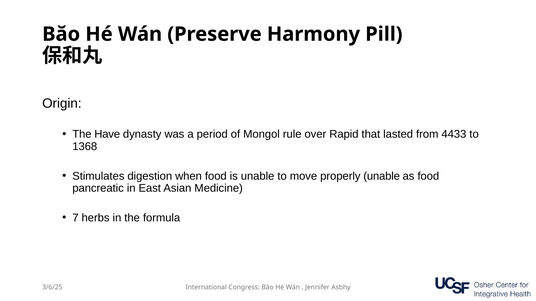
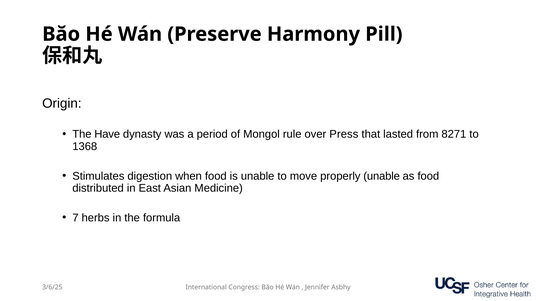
Rapid: Rapid -> Press
4433: 4433 -> 8271
pancreatic: pancreatic -> distributed
